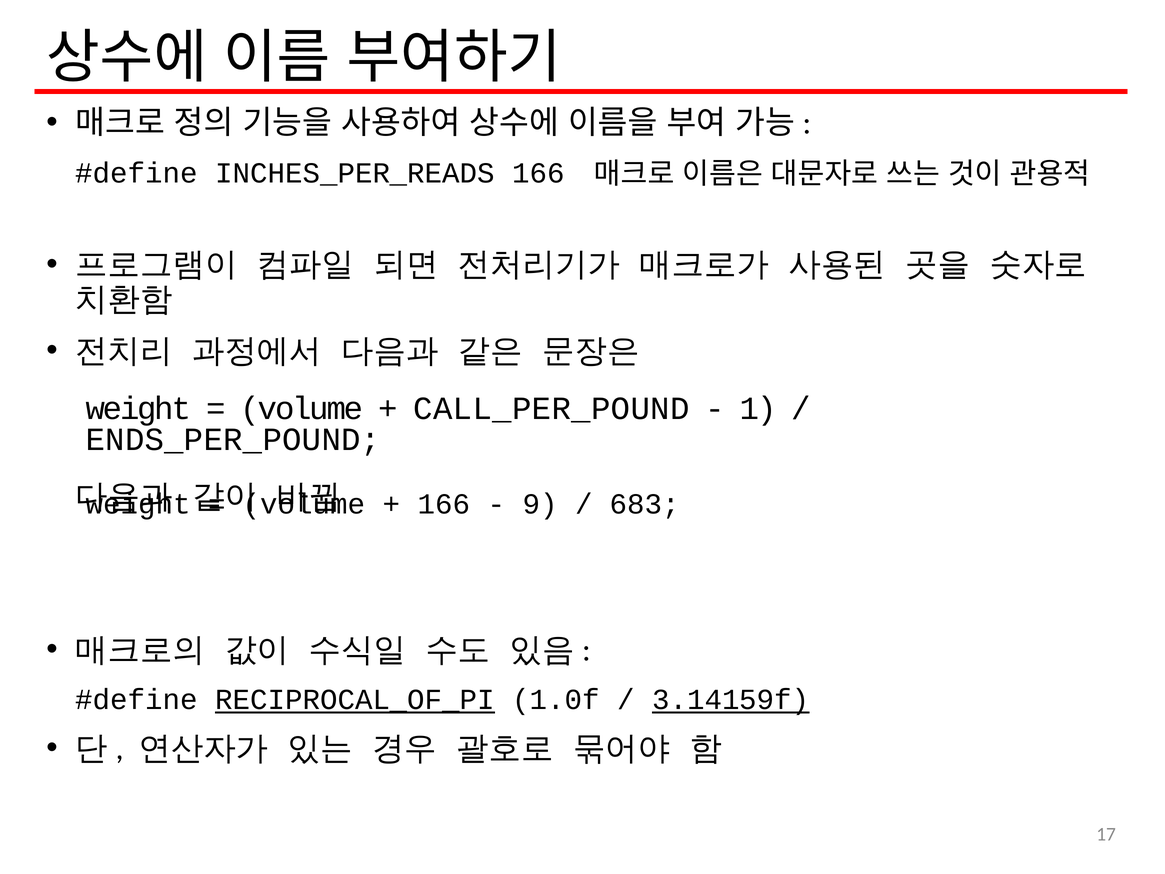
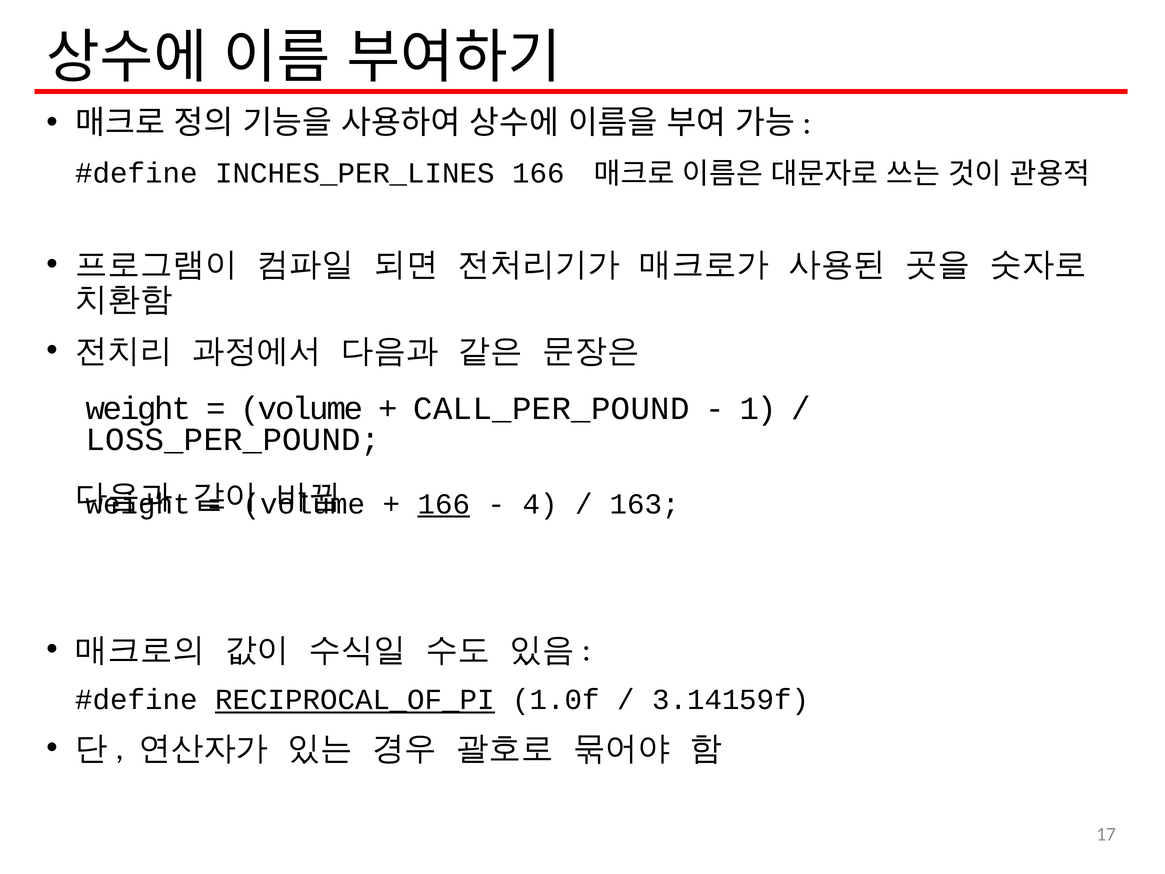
INCHES_PER_READS: INCHES_PER_READS -> INCHES_PER_LINES
ENDS_PER_POUND: ENDS_PER_POUND -> LOSS_PER_POUND
166 at (444, 504) underline: none -> present
9: 9 -> 4
683: 683 -> 163
3.14159f underline: present -> none
